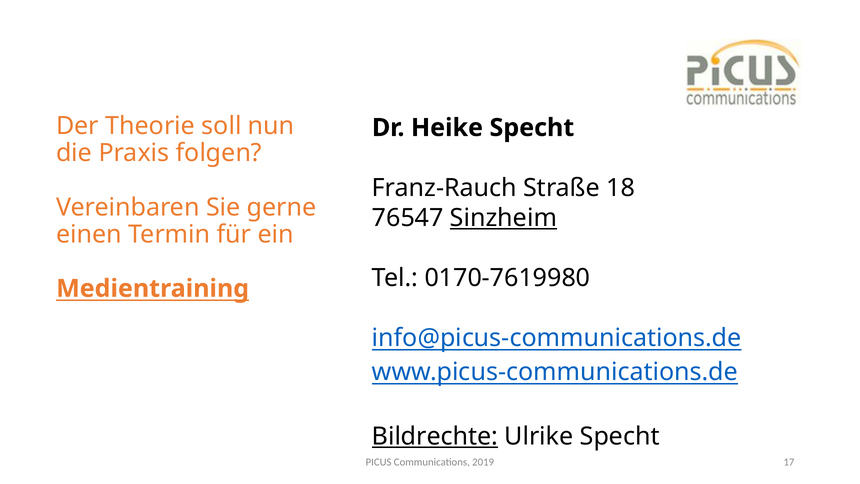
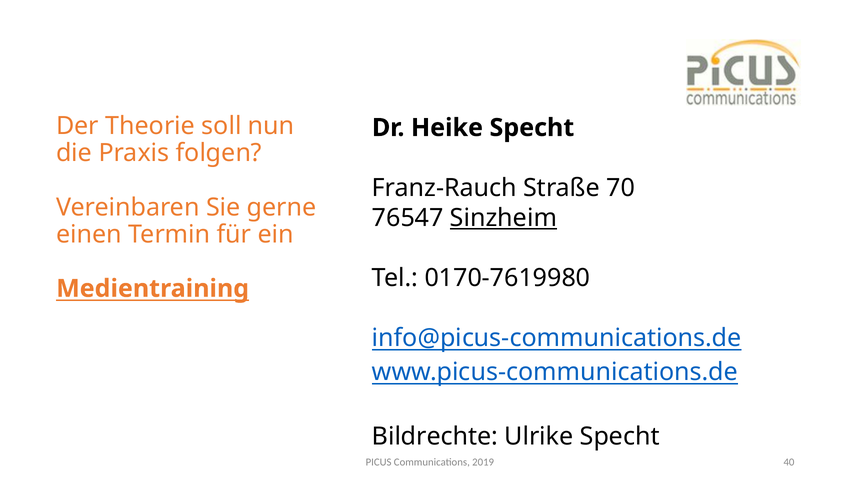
18: 18 -> 70
Bildrechte underline: present -> none
17: 17 -> 40
